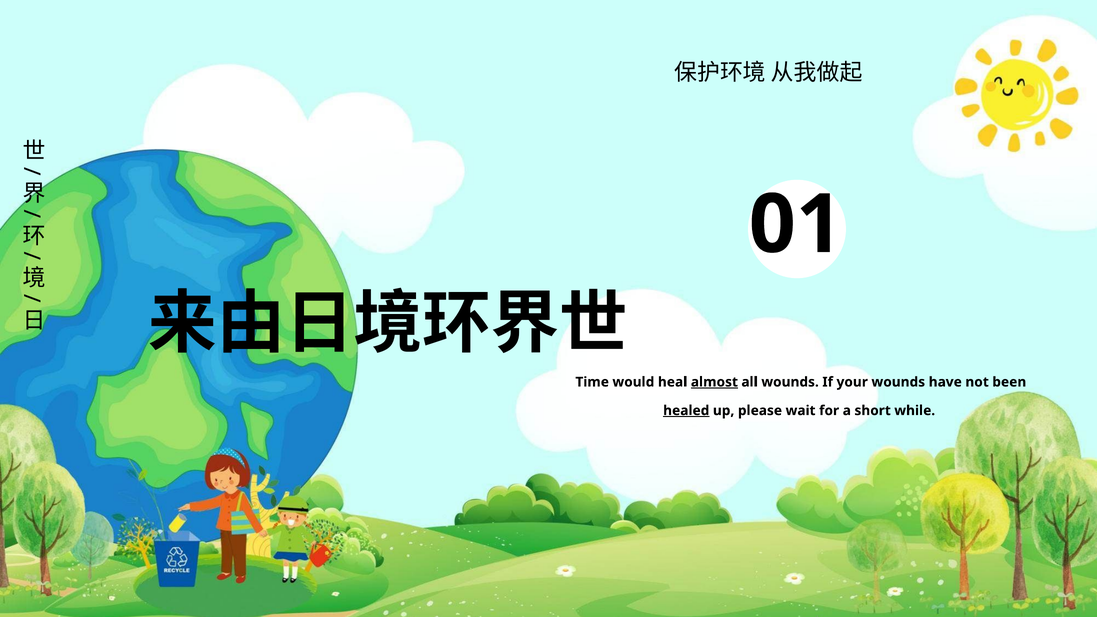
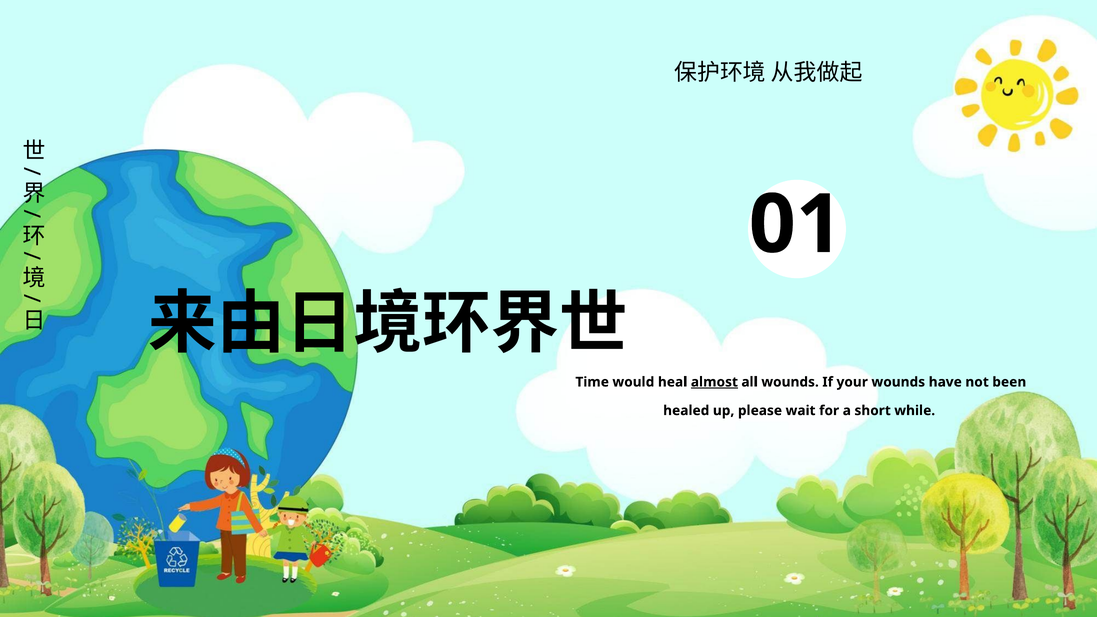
healed underline: present -> none
